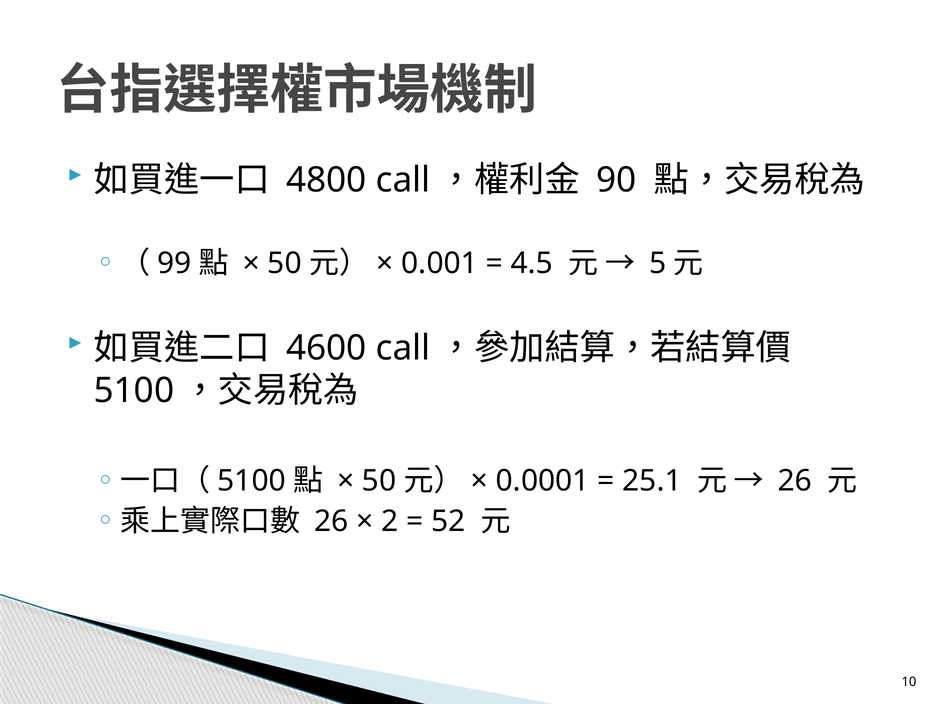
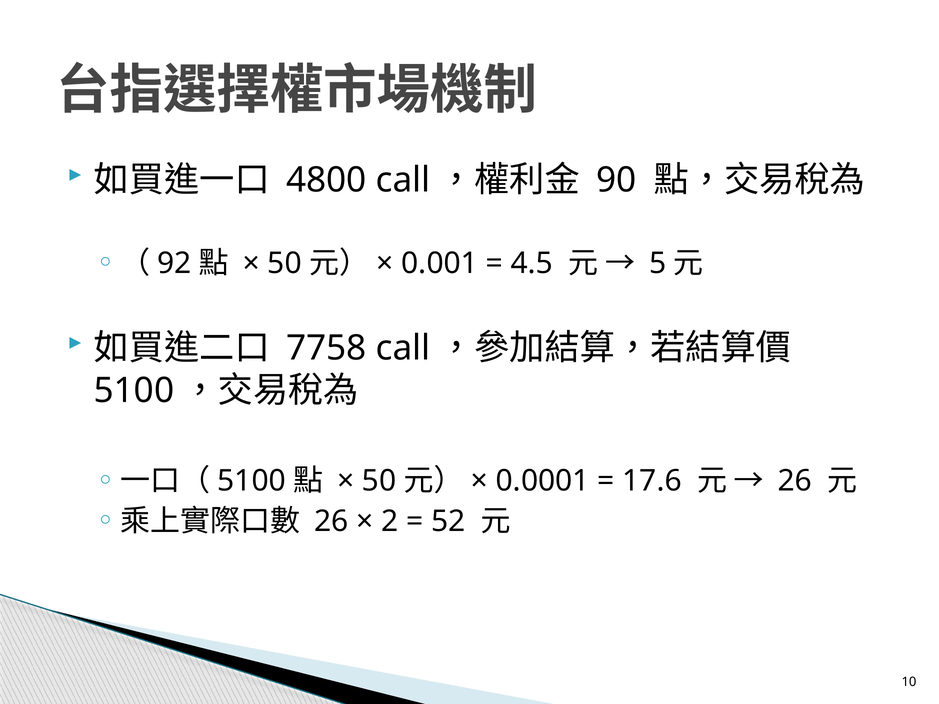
99: 99 -> 92
4600: 4600 -> 7758
25.1: 25.1 -> 17.6
